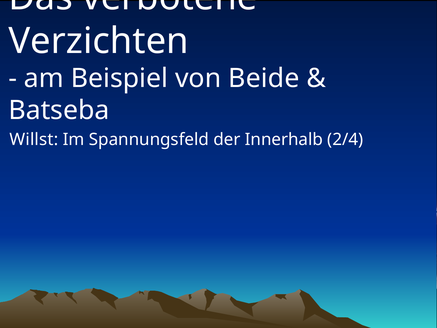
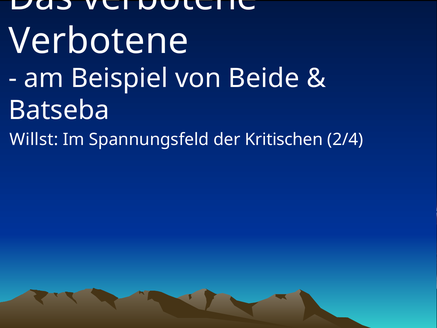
Verzichten at (99, 41): Verzichten -> Verbotene
Innerhalb: Innerhalb -> Kritischen
